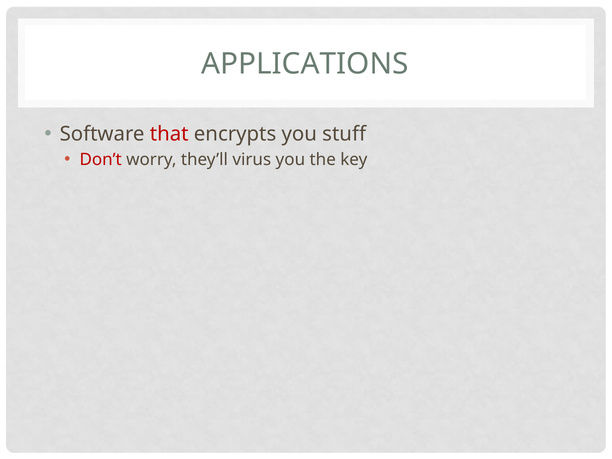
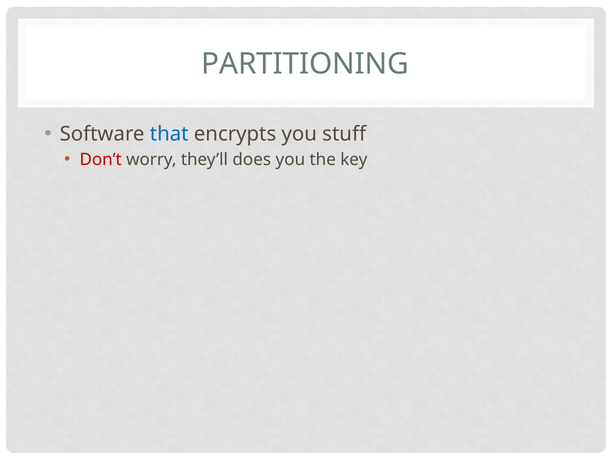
APPLICATIONS: APPLICATIONS -> PARTITIONING
that colour: red -> blue
virus: virus -> does
